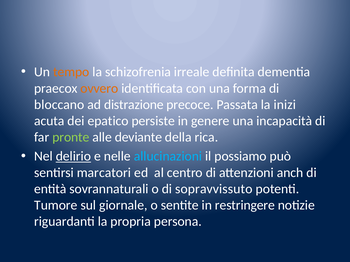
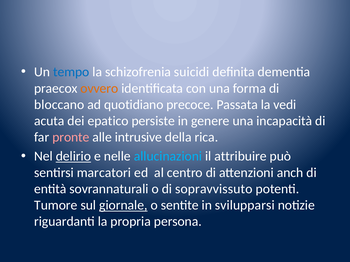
tempo colour: orange -> blue
irreale: irreale -> suicidi
distrazione: distrazione -> quotidiano
inizi: inizi -> vedi
pronte colour: light green -> pink
deviante: deviante -> intrusive
possiamo: possiamo -> attribuire
giornale underline: none -> present
restringere: restringere -> svilupparsi
